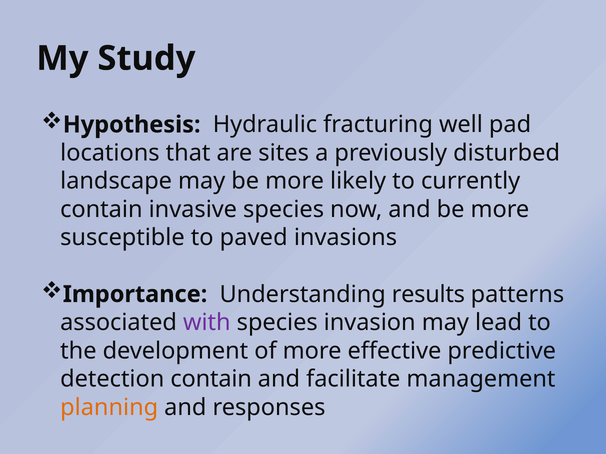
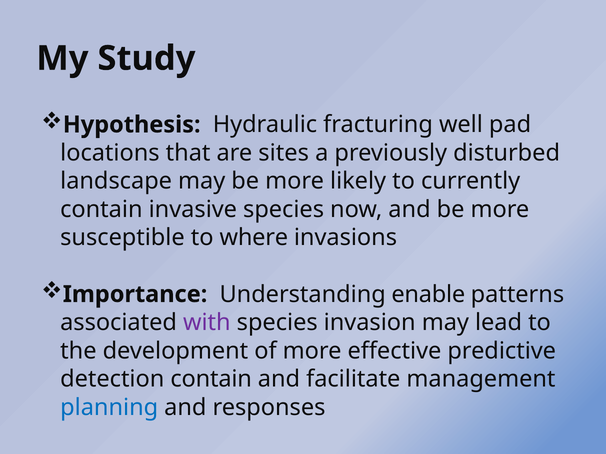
paved: paved -> where
results: results -> enable
planning colour: orange -> blue
